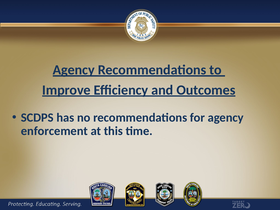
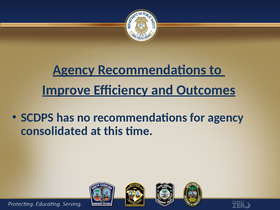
enforcement: enforcement -> consolidated
